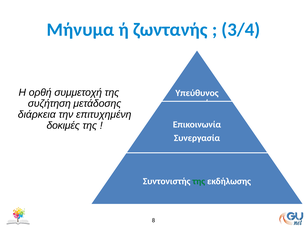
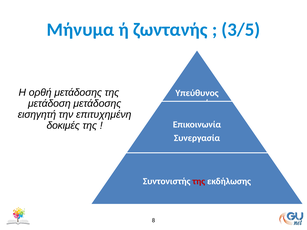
3/4: 3/4 -> 3/5
ορθή συμμετοχή: συμμετοχή -> μετάδοσης
συζήτηση: συζήτηση -> μετάδοση
διάρκεια: διάρκεια -> εισηγητή
της at (199, 182) colour: green -> red
